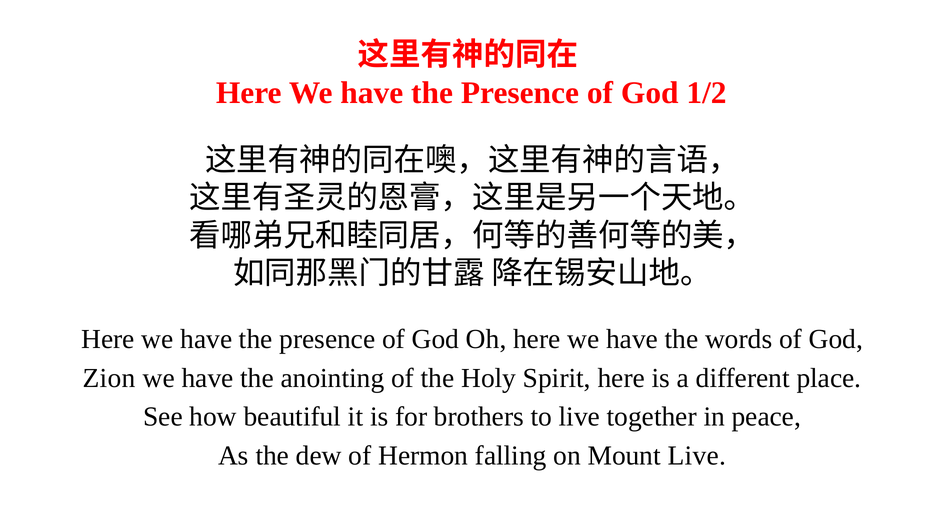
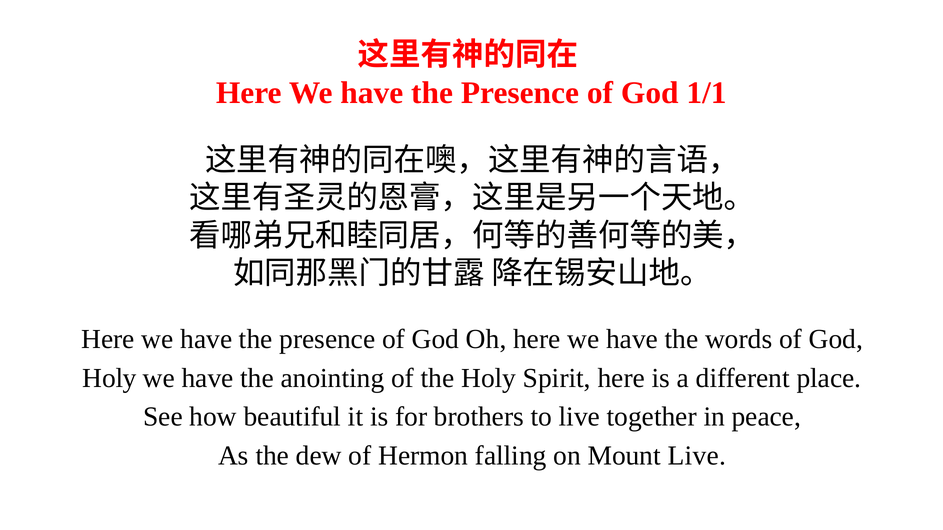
1/2: 1/2 -> 1/1
Zion at (109, 378): Zion -> Holy
